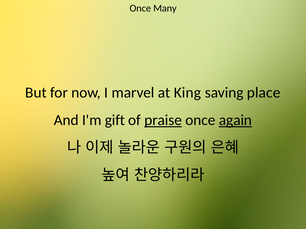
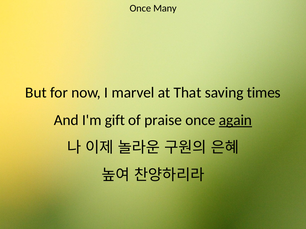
King: King -> That
place: place -> times
praise underline: present -> none
